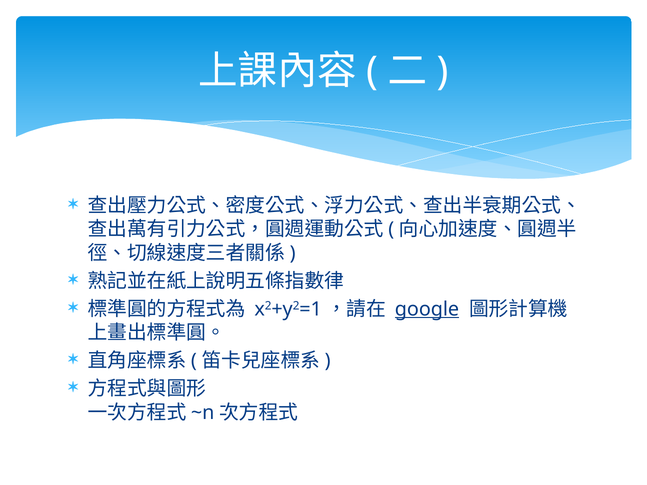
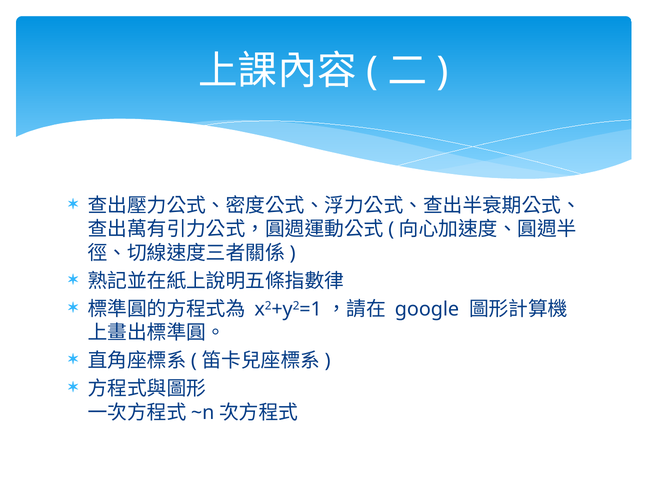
google underline: present -> none
